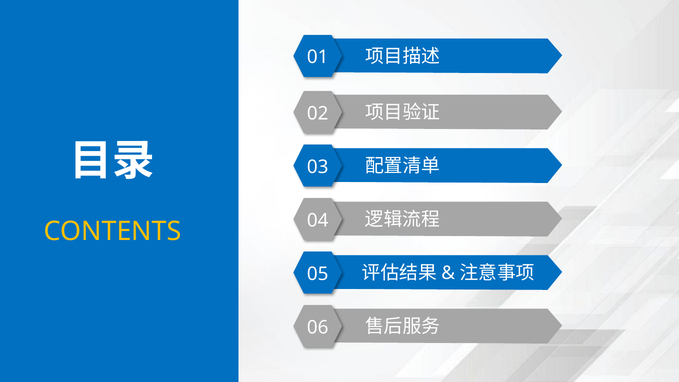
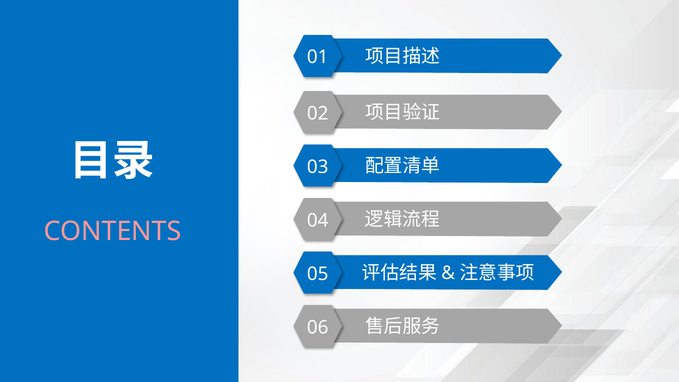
CONTENTS colour: yellow -> pink
